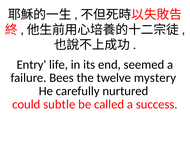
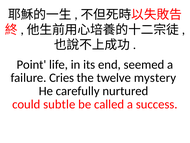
Entry: Entry -> Point
Bees: Bees -> Cries
